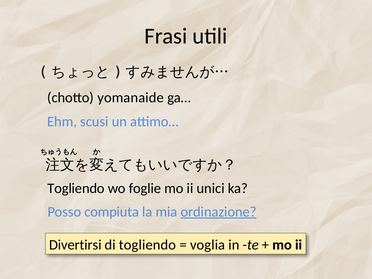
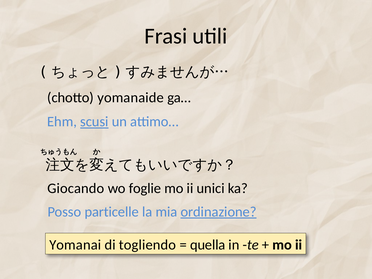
scusi underline: none -> present
Togliendo at (76, 188): Togliendo -> Giocando
compiuta: compiuta -> particelle
Divertirsi: Divertirsi -> Yomanai
voglia: voglia -> quella
